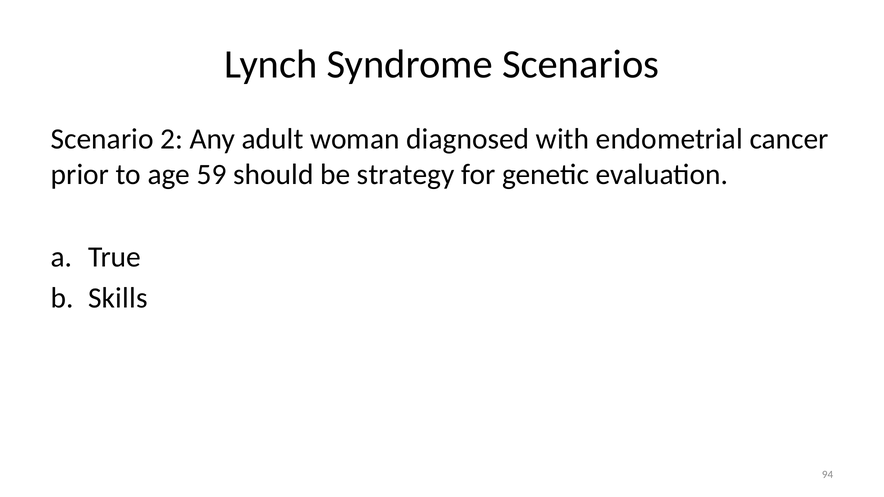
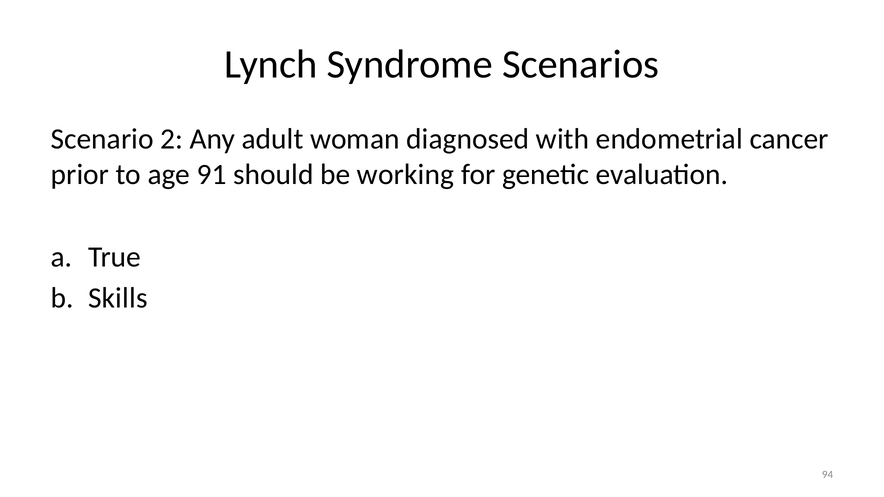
59: 59 -> 91
strategy: strategy -> working
